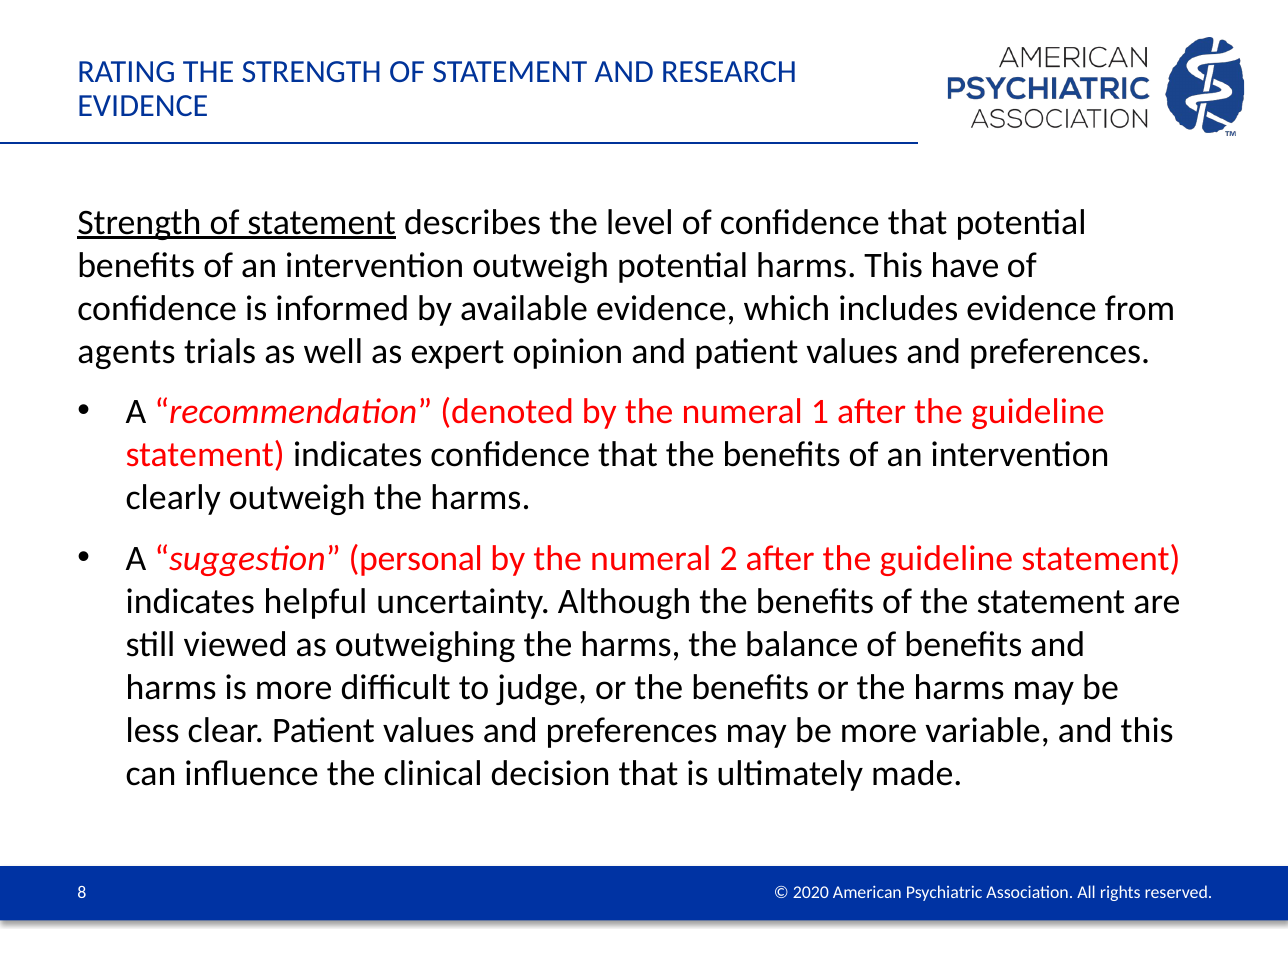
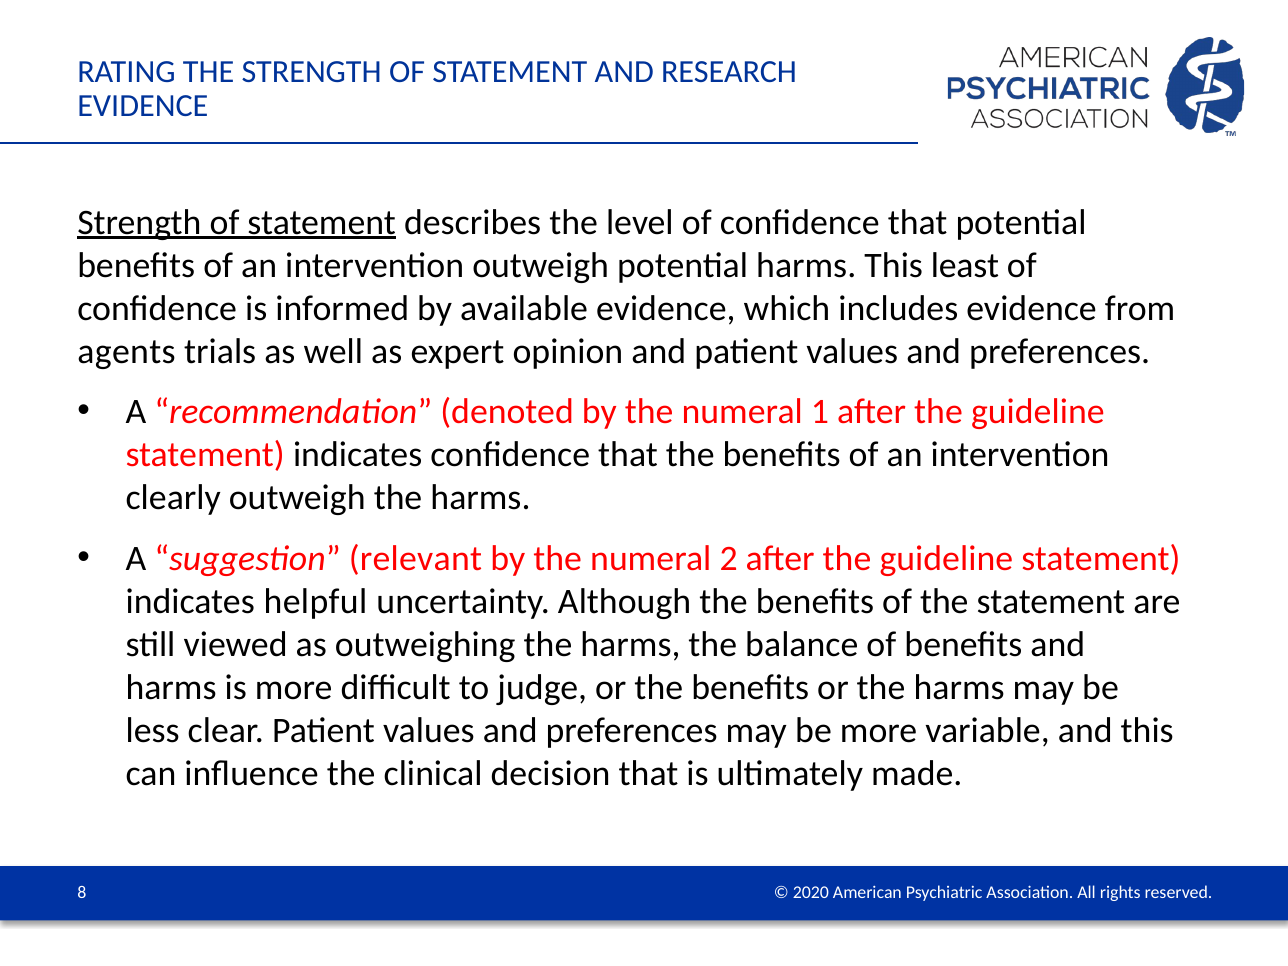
have: have -> least
personal: personal -> relevant
